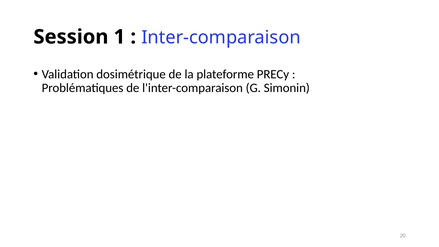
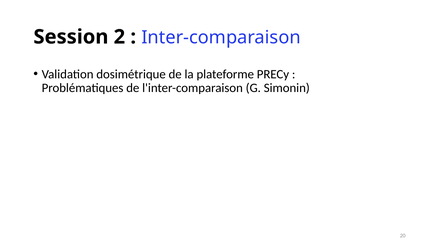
1: 1 -> 2
